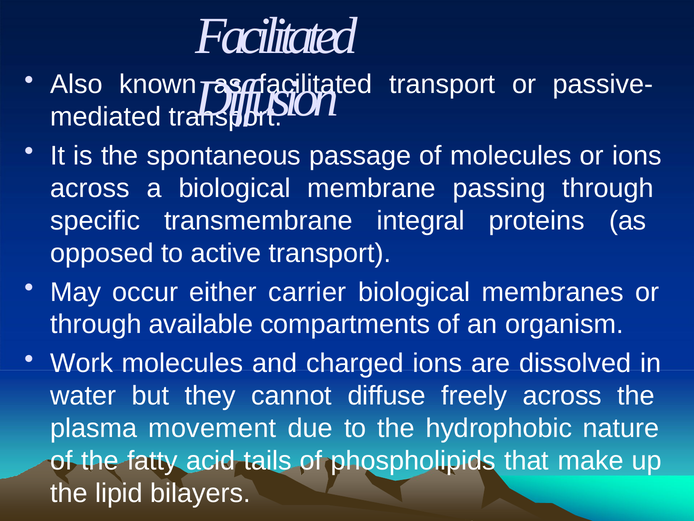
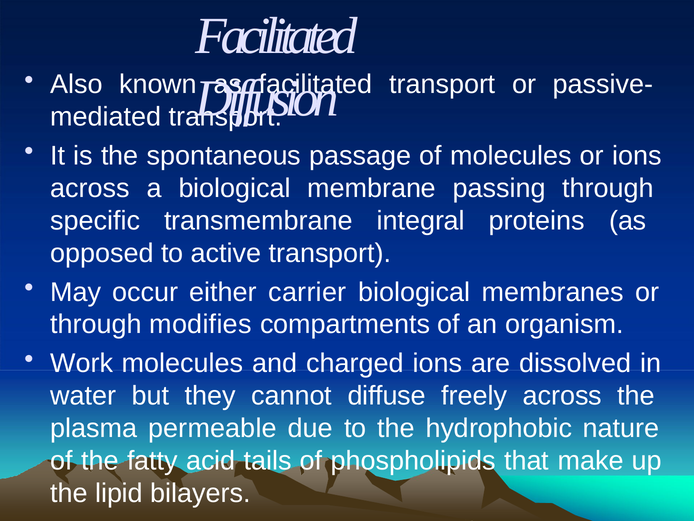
available: available -> modifies
movement: movement -> permeable
